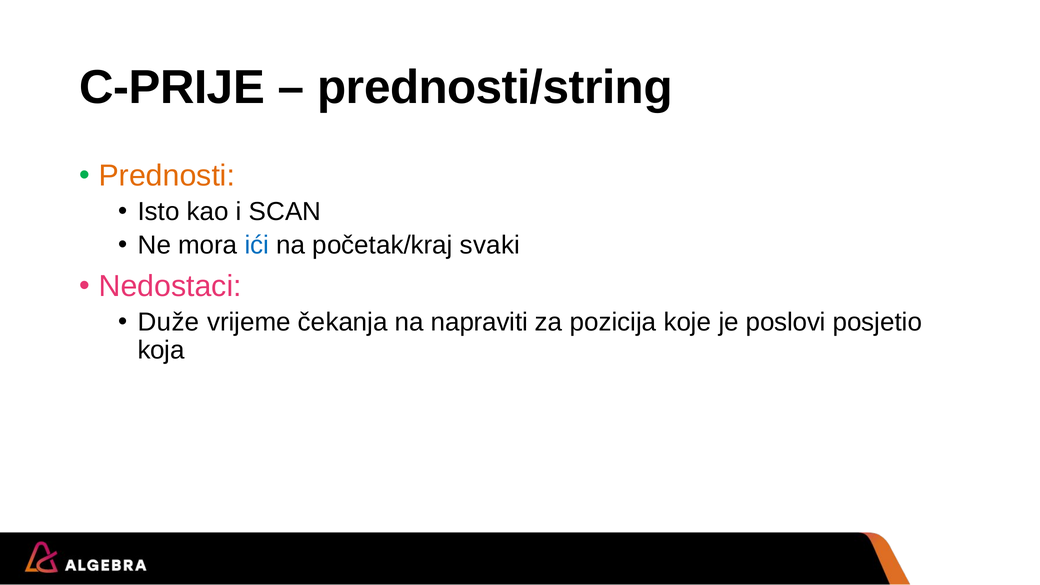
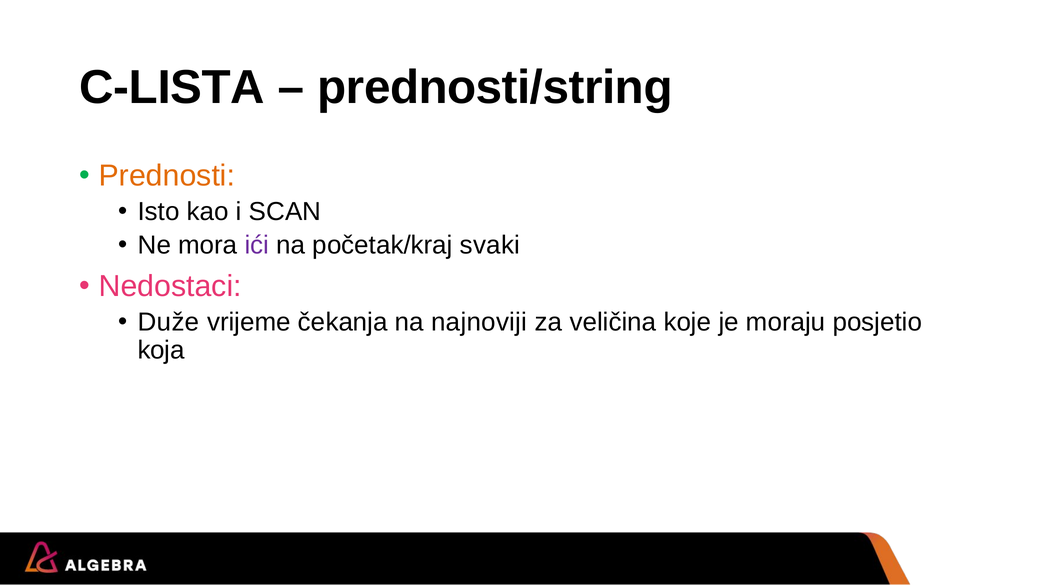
C-PRIJE: C-PRIJE -> C-LISTA
ići colour: blue -> purple
napraviti: napraviti -> najnoviji
pozicija: pozicija -> veličina
poslovi: poslovi -> moraju
